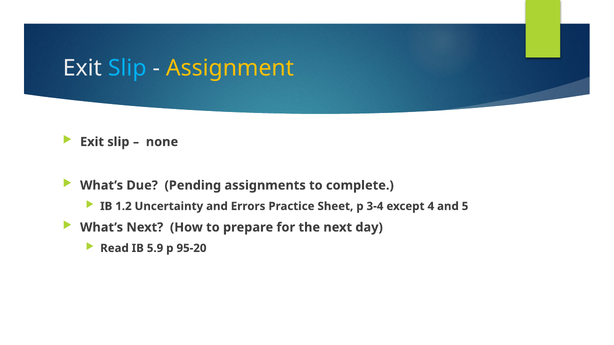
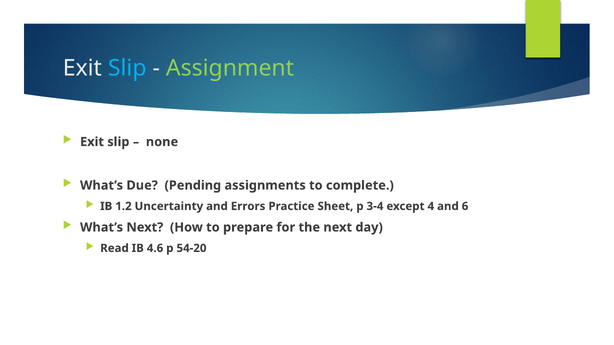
Assignment colour: yellow -> light green
5: 5 -> 6
5.9: 5.9 -> 4.6
95-20: 95-20 -> 54-20
